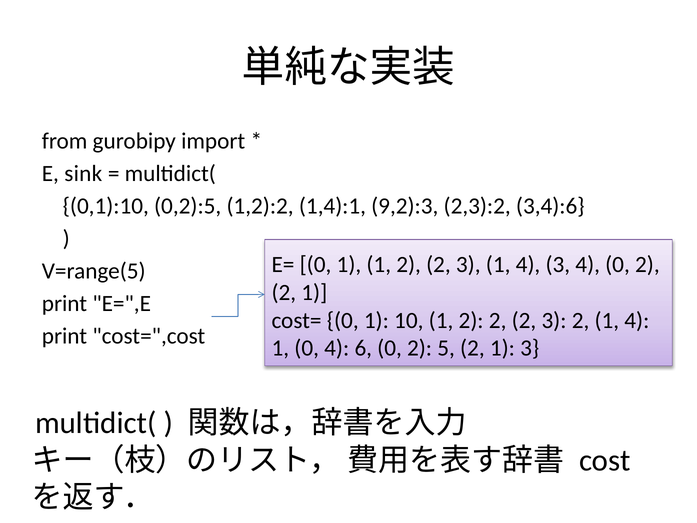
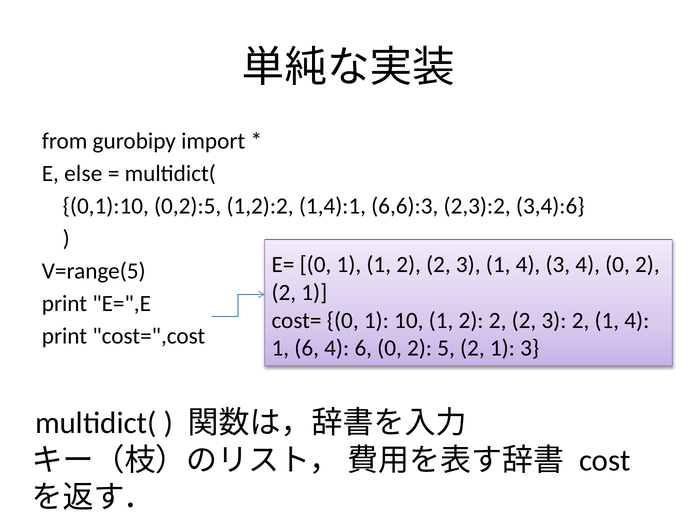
sink: sink -> else
9,2):3: 9,2):3 -> 6,6):3
1 0: 0 -> 6
